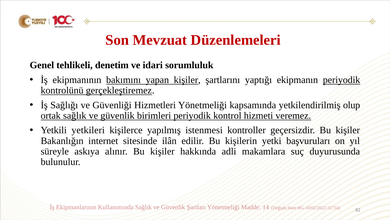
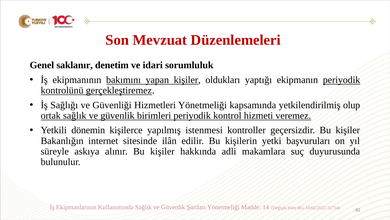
tehlikeli: tehlikeli -> saklanır
şartlarını: şartlarını -> oldukları
yetkileri: yetkileri -> dönemin
